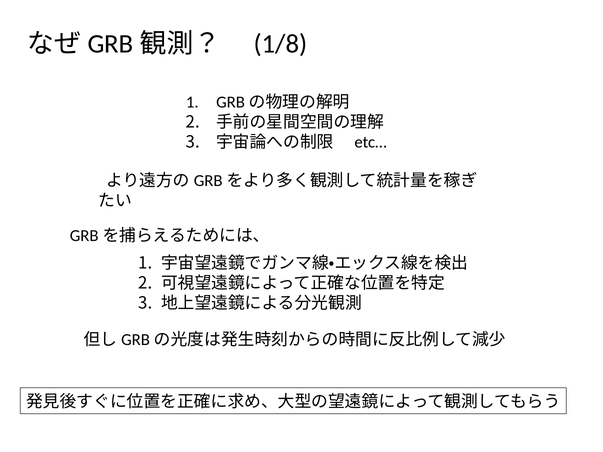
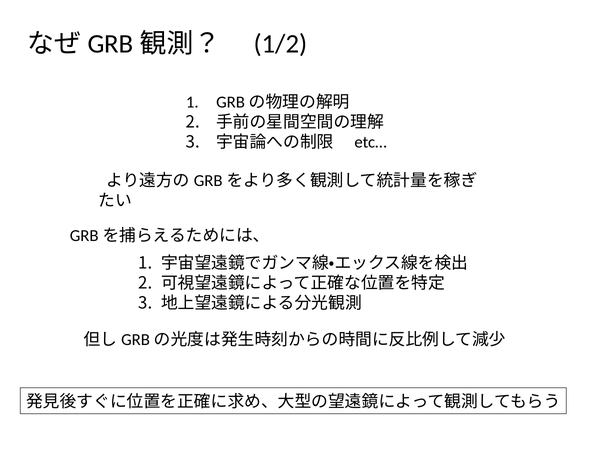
1/8: 1/8 -> 1/2
